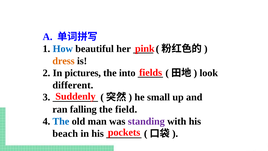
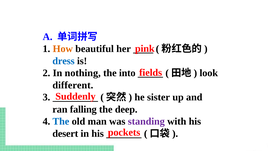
How colour: blue -> orange
dress colour: orange -> blue
pictures: pictures -> nothing
small: small -> sister
field: field -> deep
beach: beach -> desert
